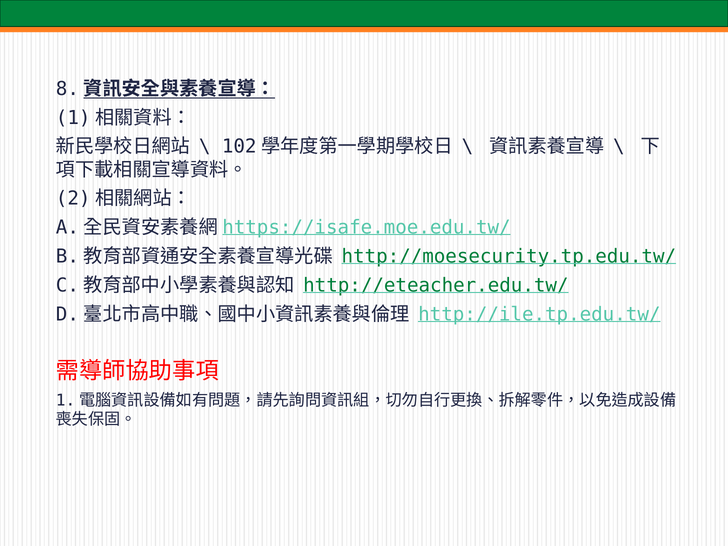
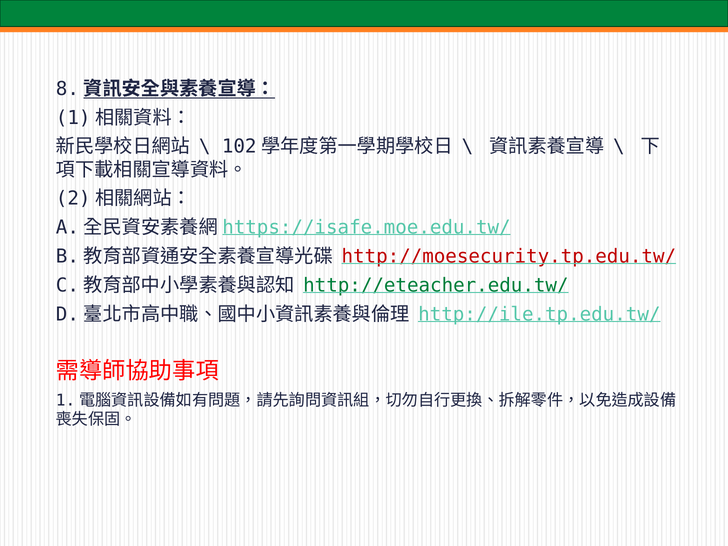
http://moesecurity.tp.edu.tw/ colour: green -> red
